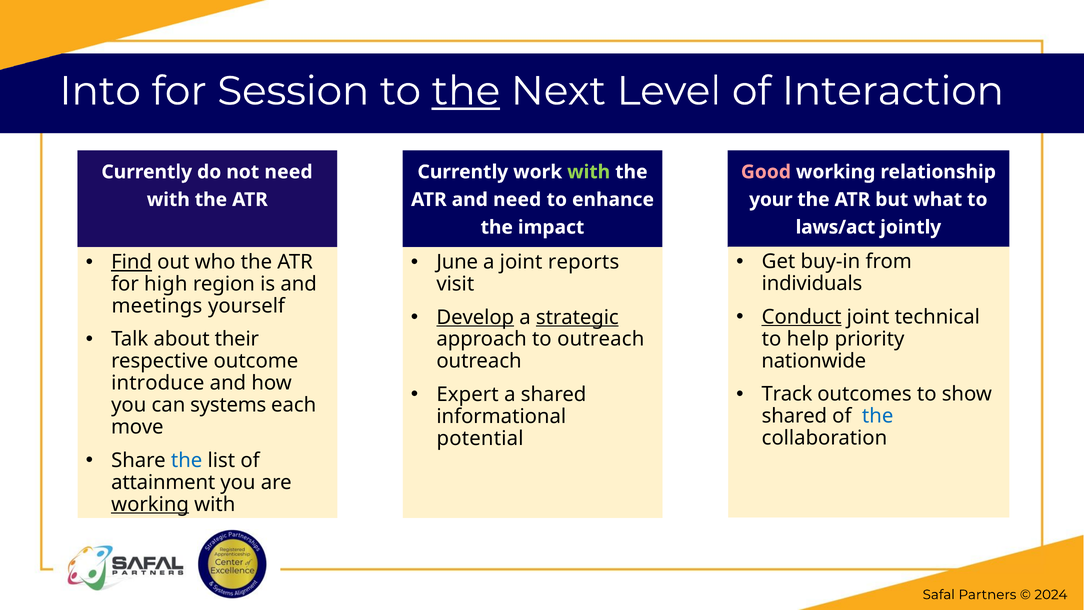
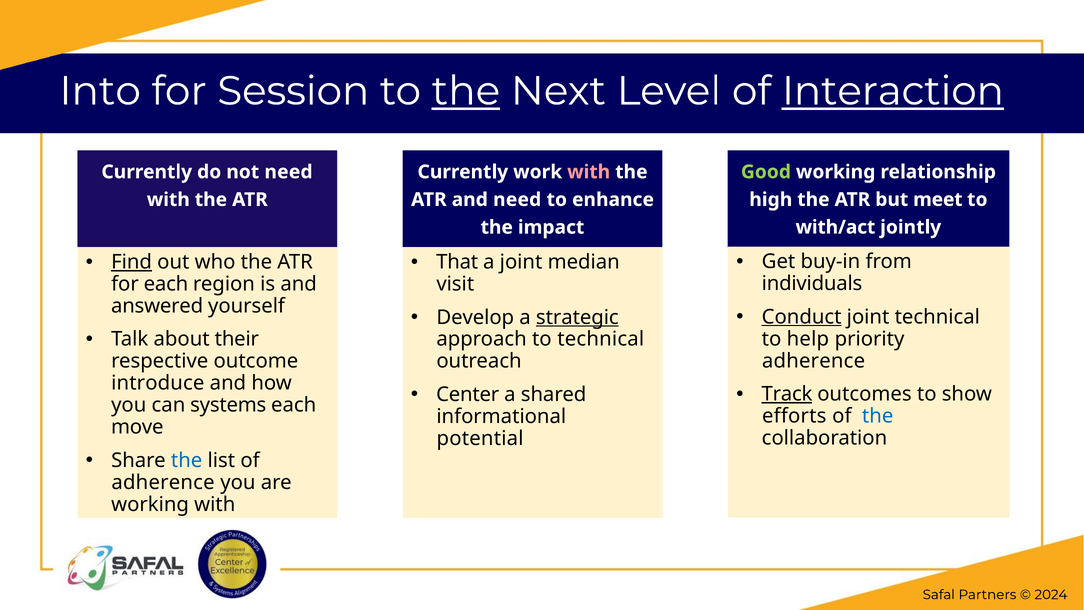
Interaction underline: none -> present
Good colour: pink -> light green
with at (589, 172) colour: light green -> pink
your: your -> high
what: what -> meet
laws/act: laws/act -> with/act
June: June -> That
reports: reports -> median
for high: high -> each
meetings: meetings -> answered
Develop underline: present -> none
to outreach: outreach -> technical
nationwide at (814, 361): nationwide -> adherence
Track underline: none -> present
Expert: Expert -> Center
shared at (794, 416): shared -> efforts
attainment at (163, 482): attainment -> adherence
working at (150, 504) underline: present -> none
